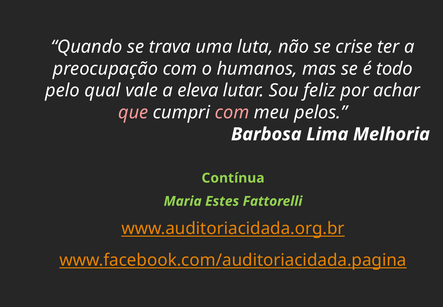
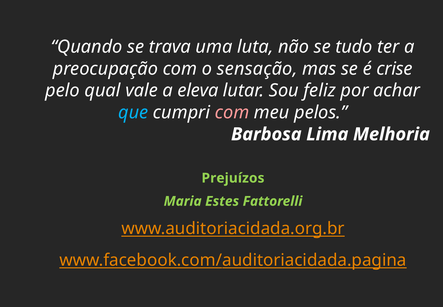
crise: crise -> tudo
humanos: humanos -> sensação
todo: todo -> crise
que colour: pink -> light blue
Contínua: Contínua -> Prejuízos
